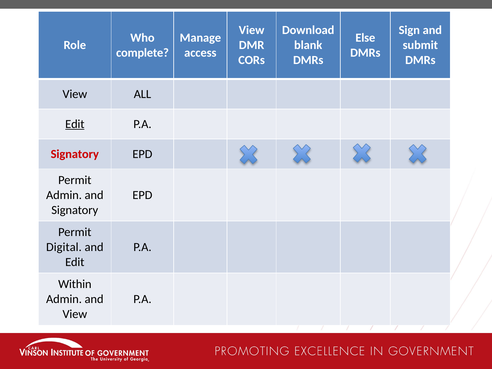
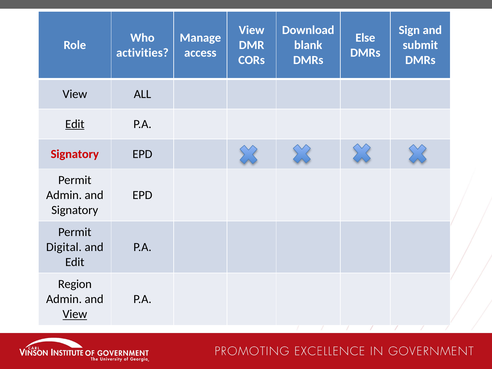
complete: complete -> activities
Within: Within -> Region
View at (75, 314) underline: none -> present
